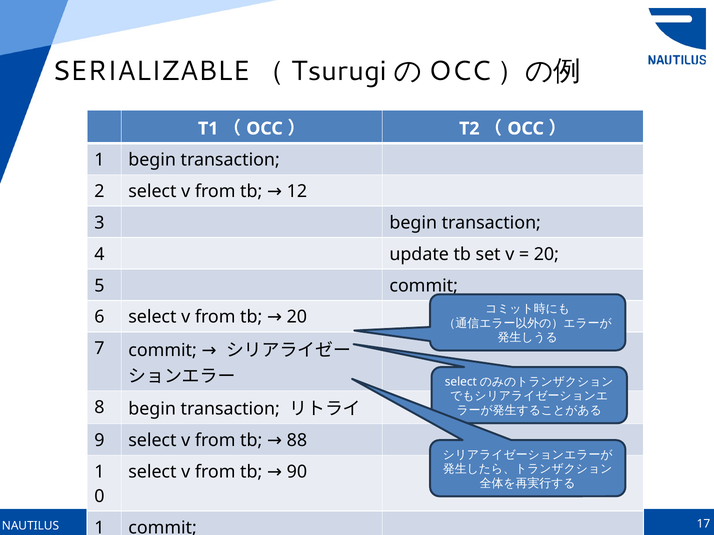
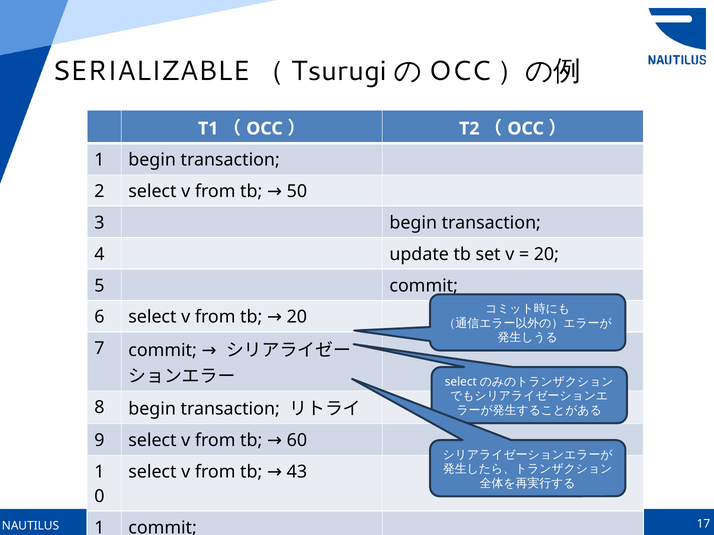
12: 12 -> 50
88: 88 -> 60
90: 90 -> 43
